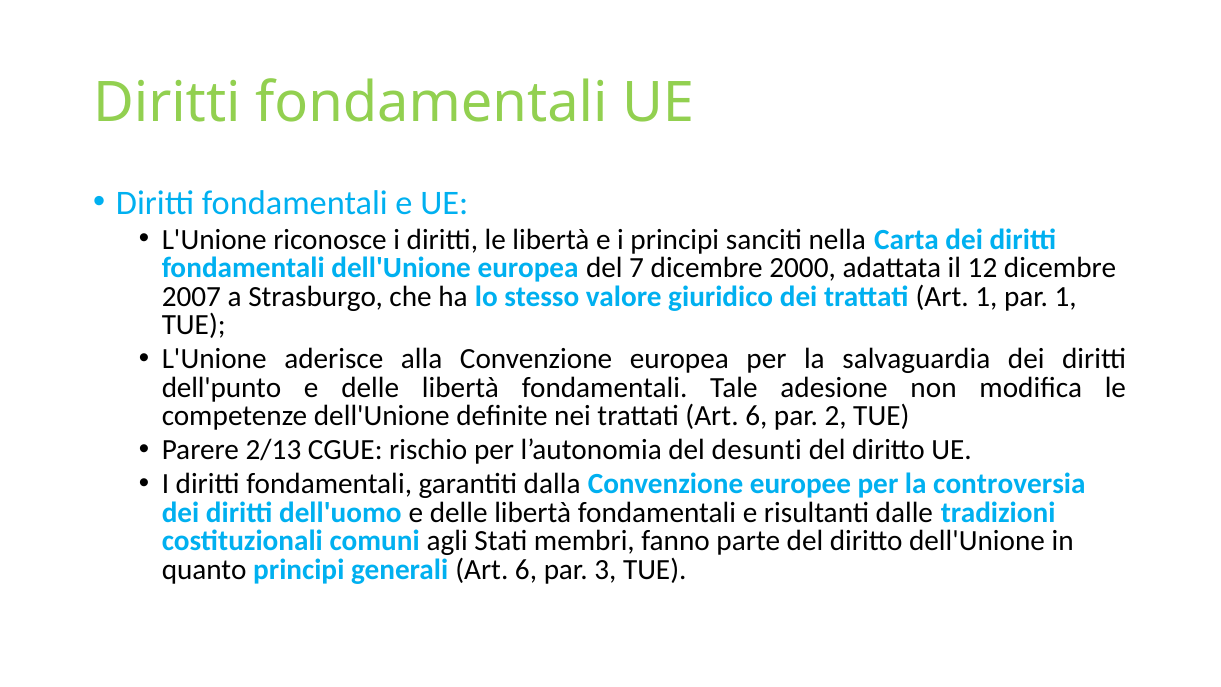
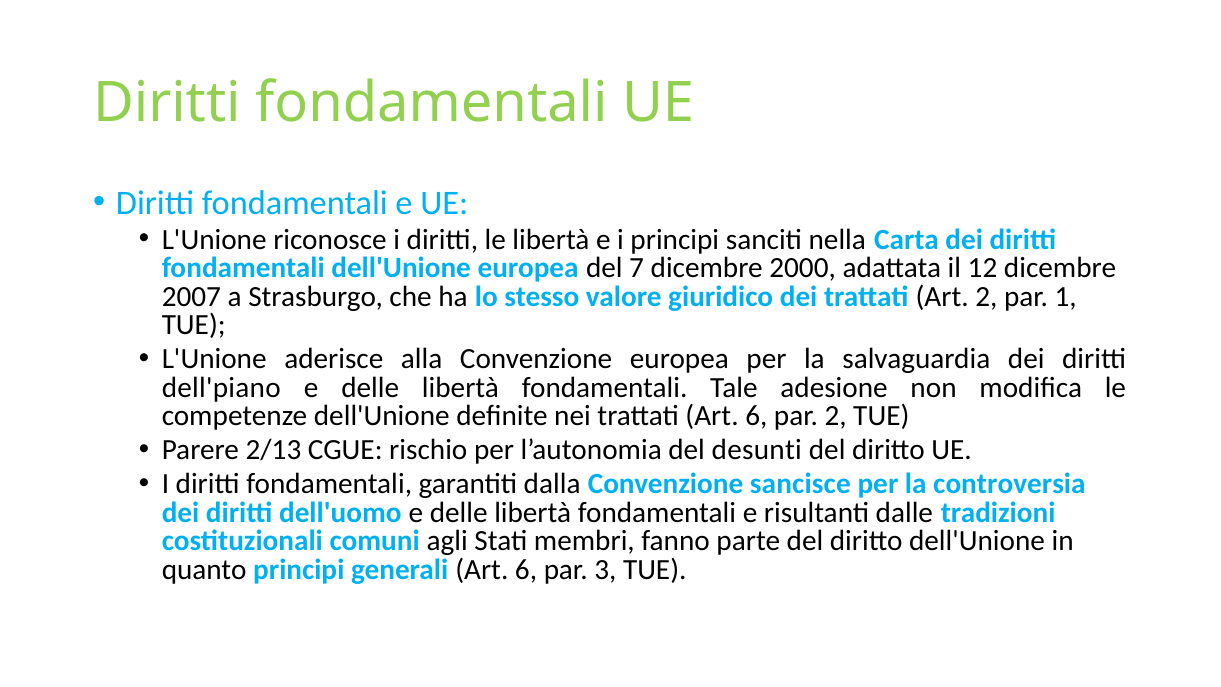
Art 1: 1 -> 2
dell'punto: dell'punto -> dell'piano
europee: europee -> sancisce
